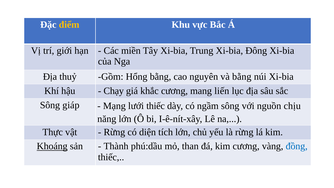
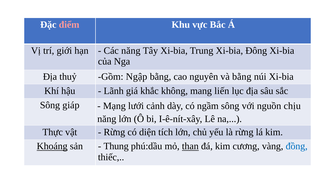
điểm colour: yellow -> pink
Các miền: miền -> năng
Hổng: Hổng -> Ngập
Chạy: Chạy -> Lãnh
khắc cương: cương -> không
lưới thiếc: thiếc -> cảnh
Thành: Thành -> Thung
than underline: none -> present
